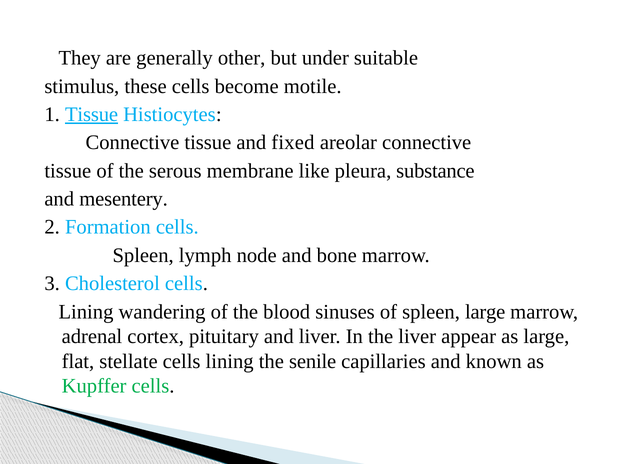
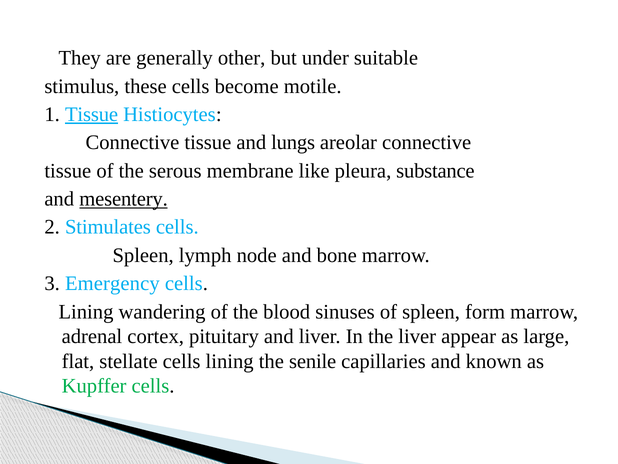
fixed: fixed -> lungs
mesentery underline: none -> present
Formation: Formation -> Stimulates
Cholesterol: Cholesterol -> Emergency
spleen large: large -> form
